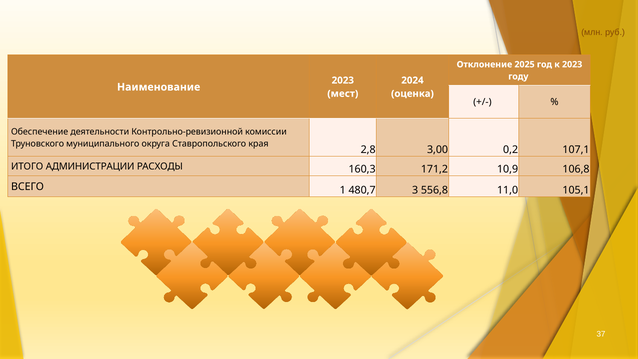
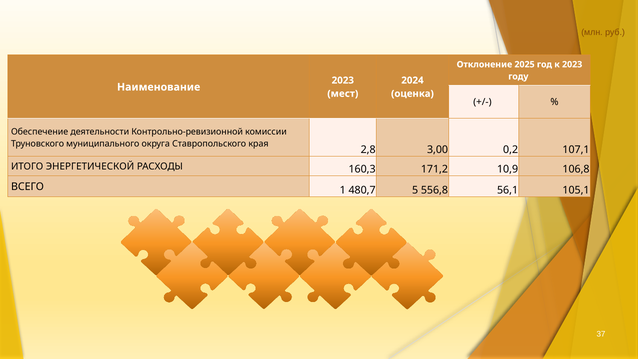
АДМИНИСТРАЦИИ: АДМИНИСТРАЦИИ -> ЭНЕРГЕТИЧЕСКОЙ
3: 3 -> 5
11,0: 11,0 -> 56,1
